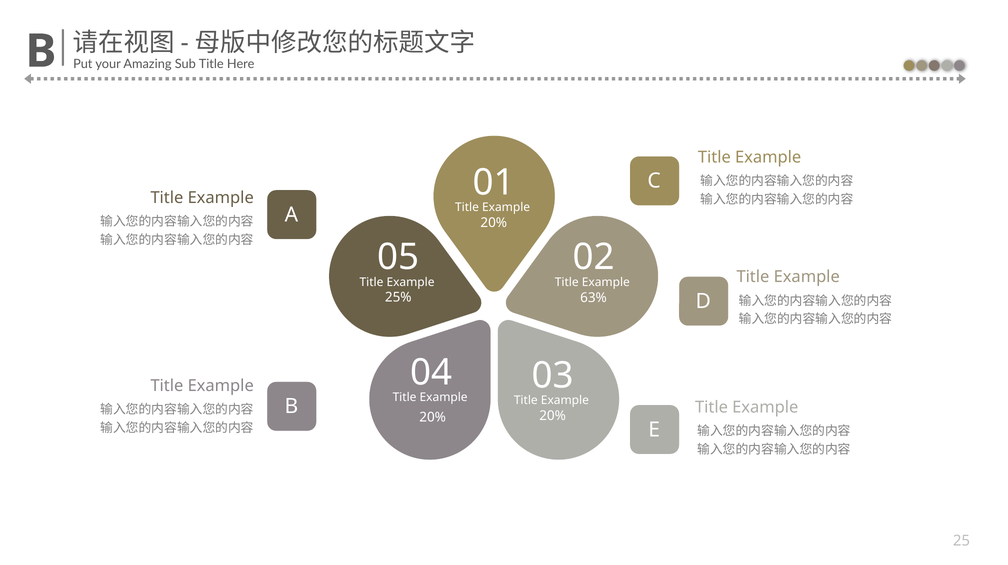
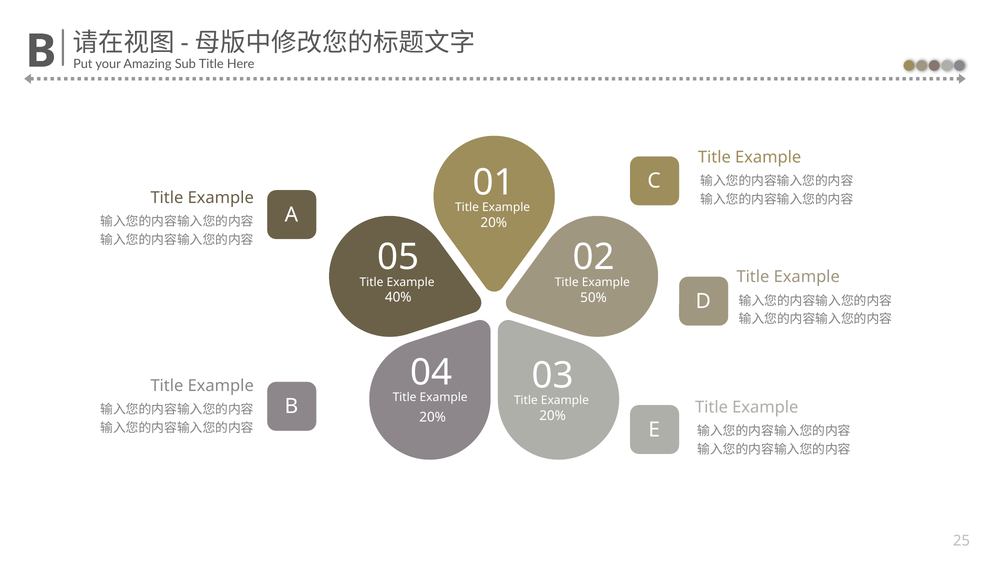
25%: 25% -> 40%
63%: 63% -> 50%
